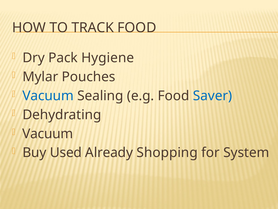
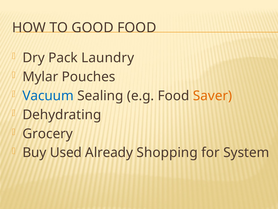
TRACK: TRACK -> GOOD
Hygiene: Hygiene -> Laundry
Saver colour: blue -> orange
Vacuum at (48, 133): Vacuum -> Grocery
